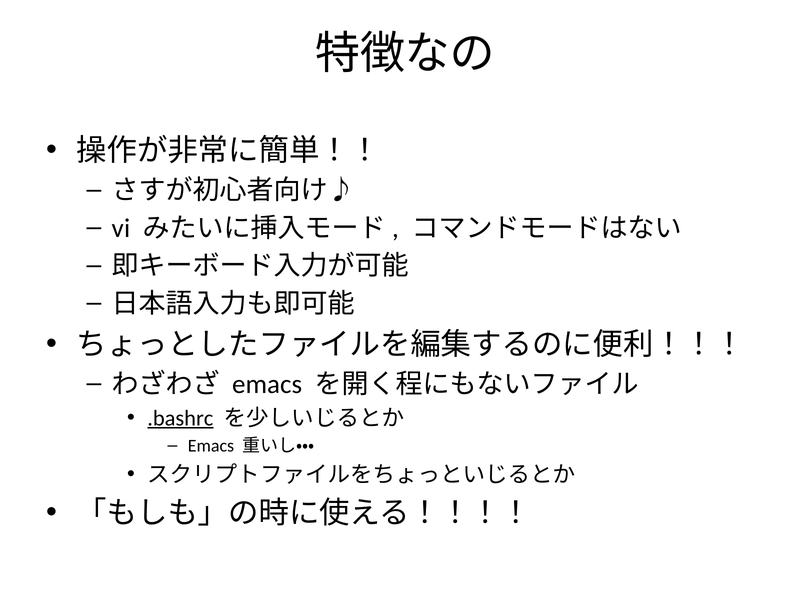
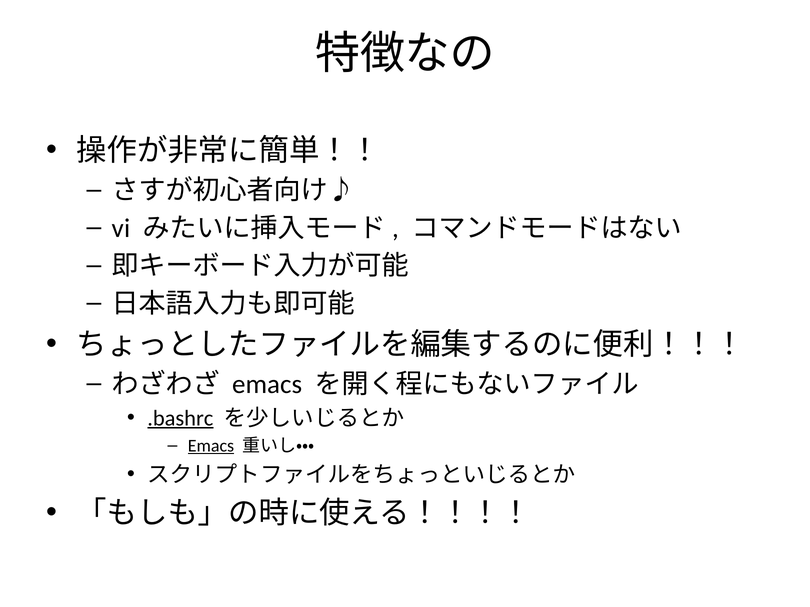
Emacs at (211, 446) underline: none -> present
